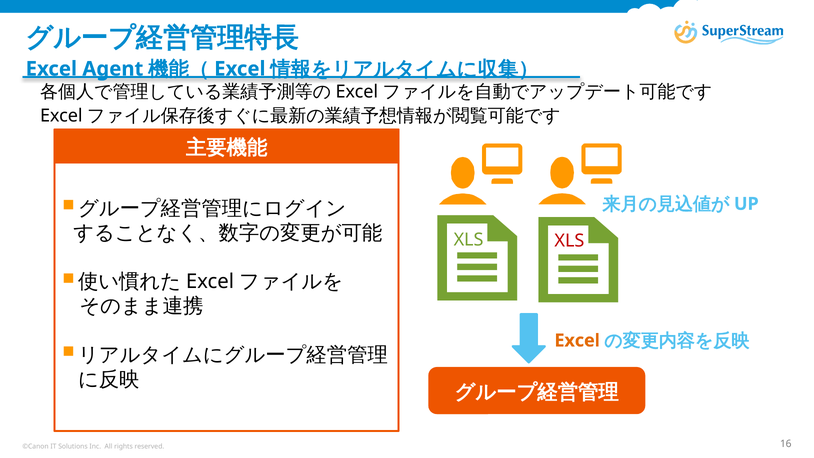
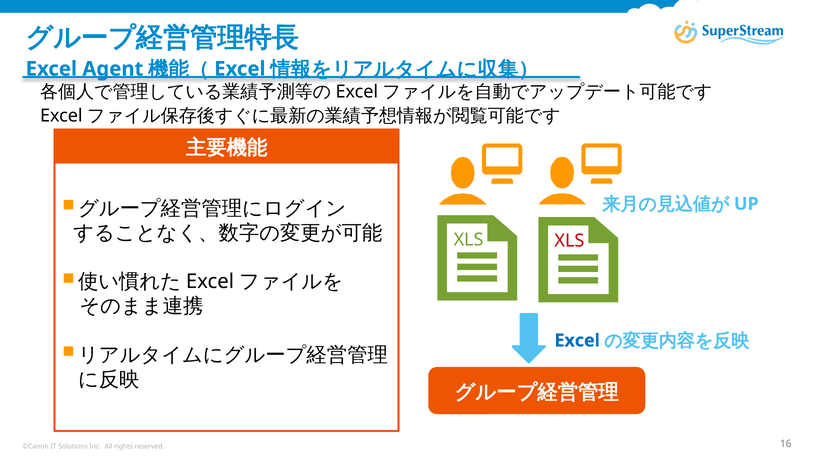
Excel at (577, 340) colour: orange -> blue
